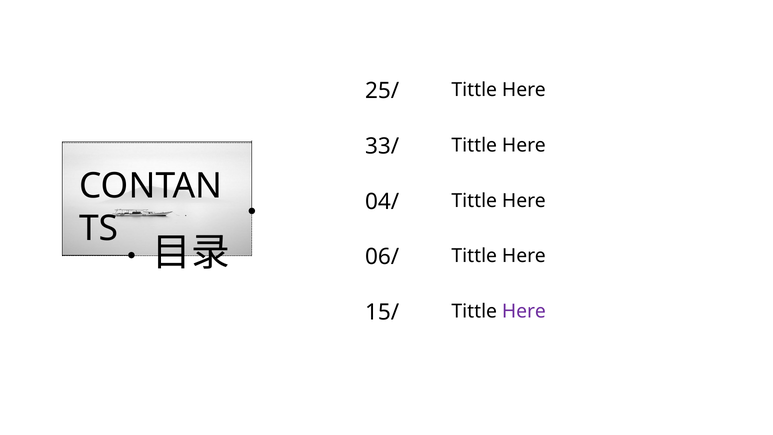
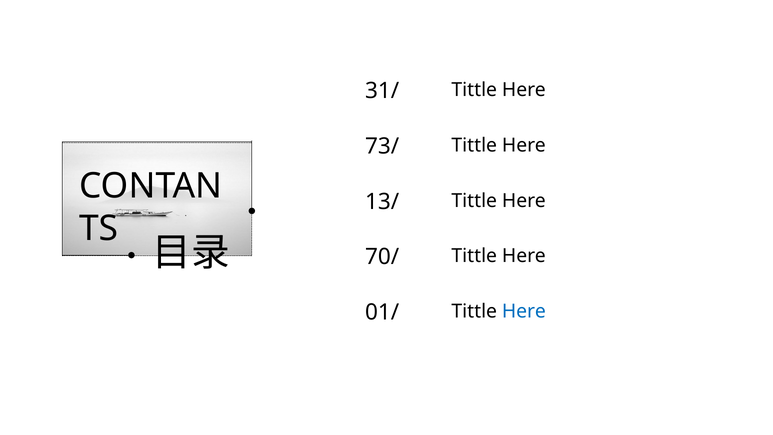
25/: 25/ -> 31/
33/: 33/ -> 73/
04/: 04/ -> 13/
06/: 06/ -> 70/
15/: 15/ -> 01/
Here at (524, 311) colour: purple -> blue
